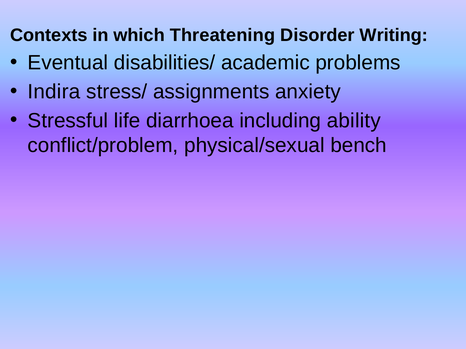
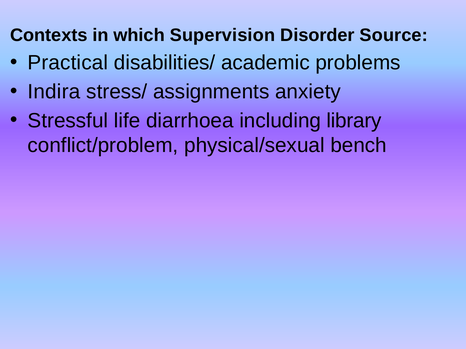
Threatening: Threatening -> Supervision
Writing: Writing -> Source
Eventual: Eventual -> Practical
ability: ability -> library
